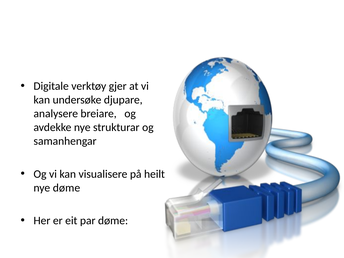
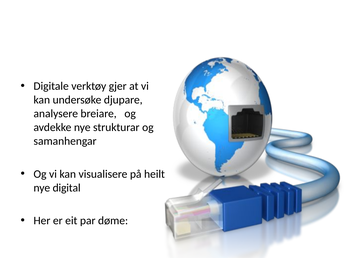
nye døme: døme -> digital
